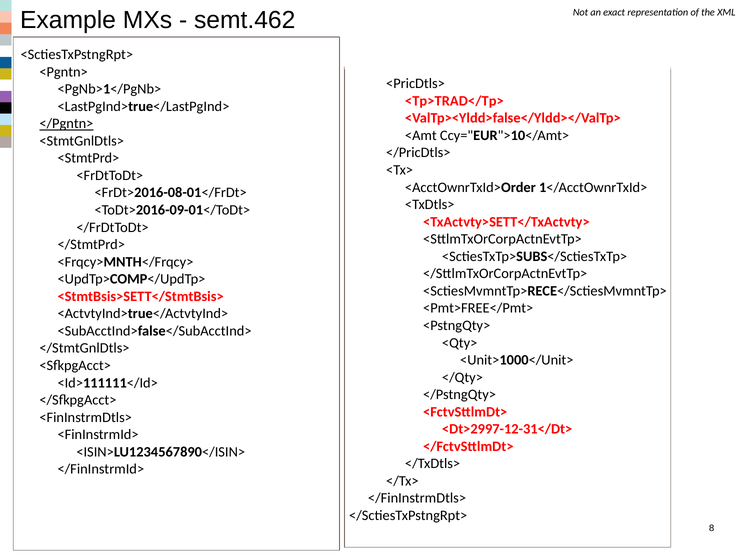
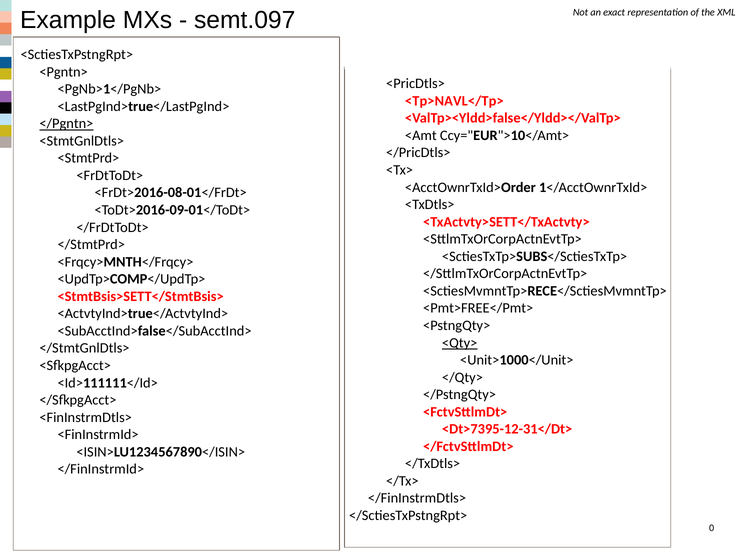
semt.462: semt.462 -> semt.097
<Tp>TRAD</Tp>: <Tp>TRAD</Tp> -> <Tp>NAVL</Tp>
<Qty> underline: none -> present
<Dt>2997-12-31</Dt>: <Dt>2997-12-31</Dt> -> <Dt>7395-12-31</Dt>
8: 8 -> 0
